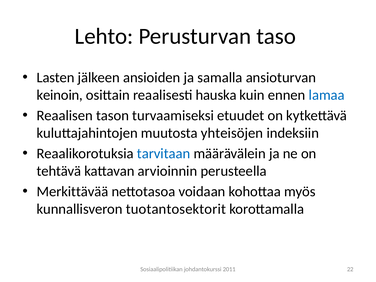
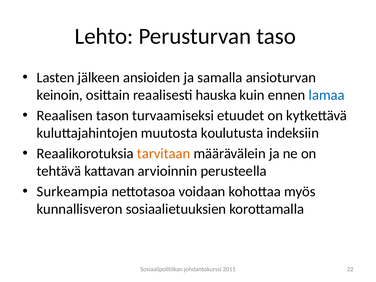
yhteisöjen: yhteisöjen -> koulutusta
tarvitaan colour: blue -> orange
Merkittävää: Merkittävää -> Surkeampia
tuotantosektorit: tuotantosektorit -> sosiaalietuuksien
